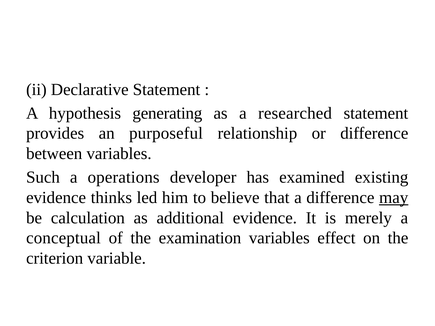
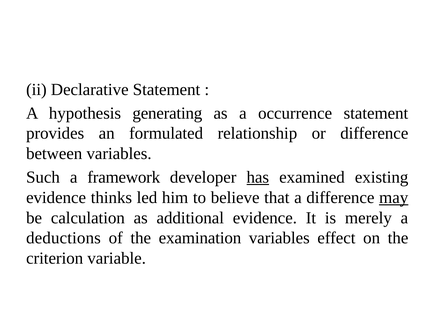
researched: researched -> occurrence
purposeful: purposeful -> formulated
operations: operations -> framework
has underline: none -> present
conceptual: conceptual -> deductions
